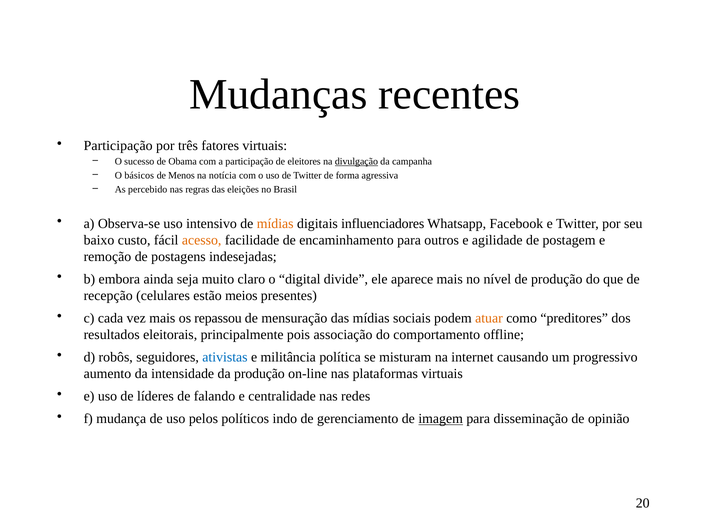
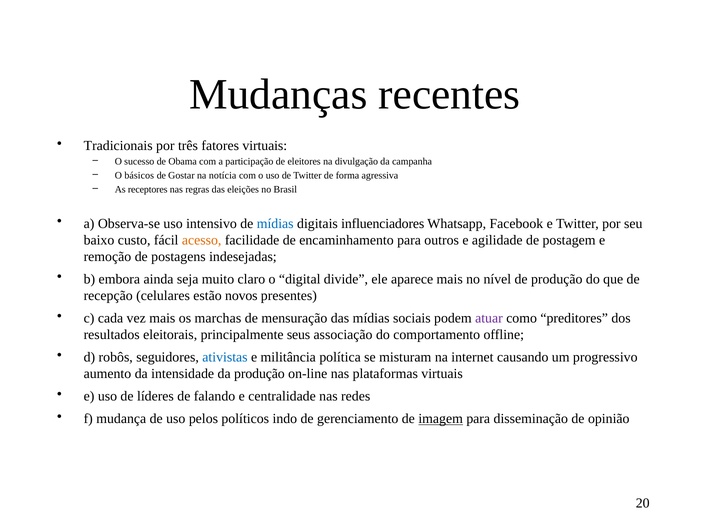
Participação at (118, 146): Participação -> Tradicionais
divulgação underline: present -> none
Menos: Menos -> Gostar
percebido: percebido -> receptores
mídias at (275, 224) colour: orange -> blue
meios: meios -> novos
repassou: repassou -> marchas
atuar colour: orange -> purple
pois: pois -> seus
